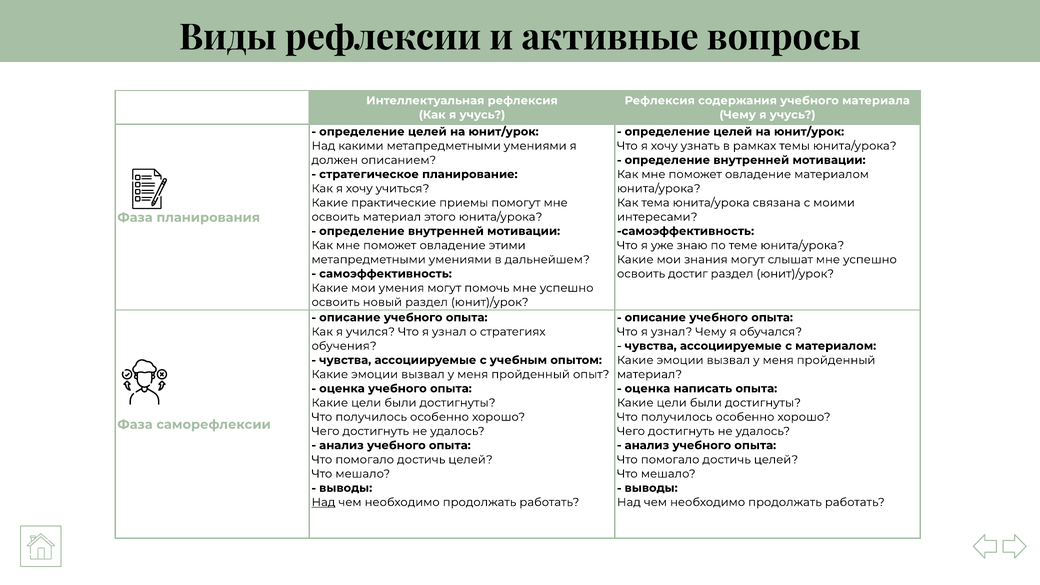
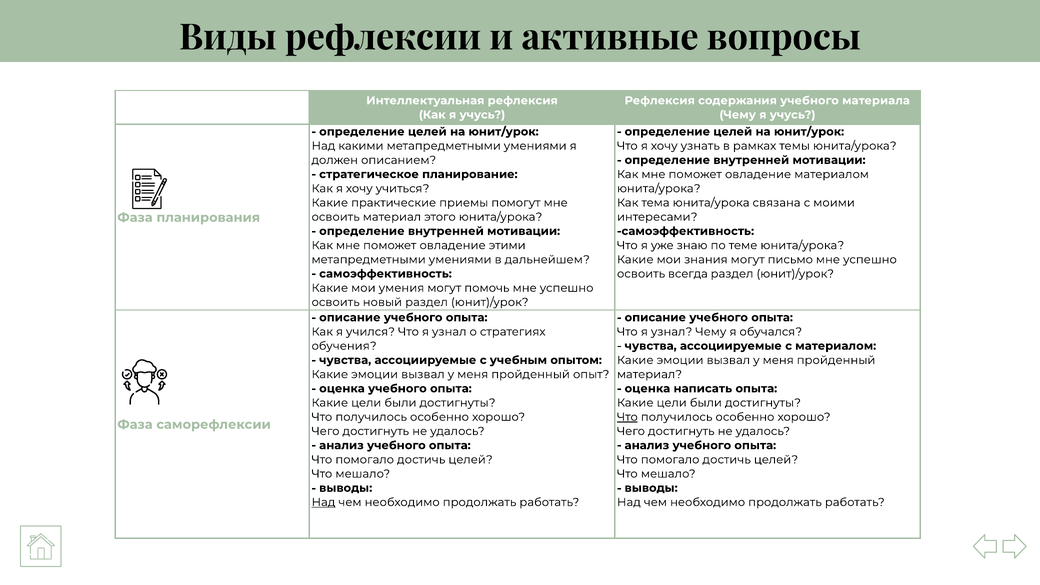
слышат: слышат -> письмо
достиг: достиг -> всегда
Что at (627, 417) underline: none -> present
